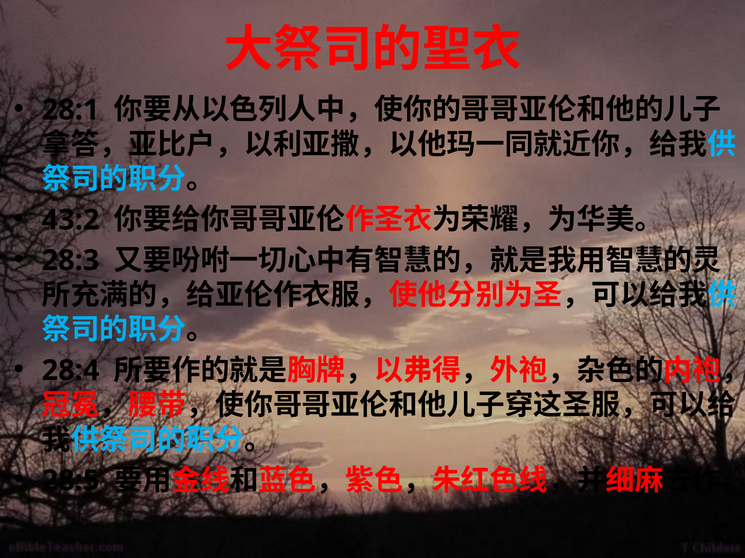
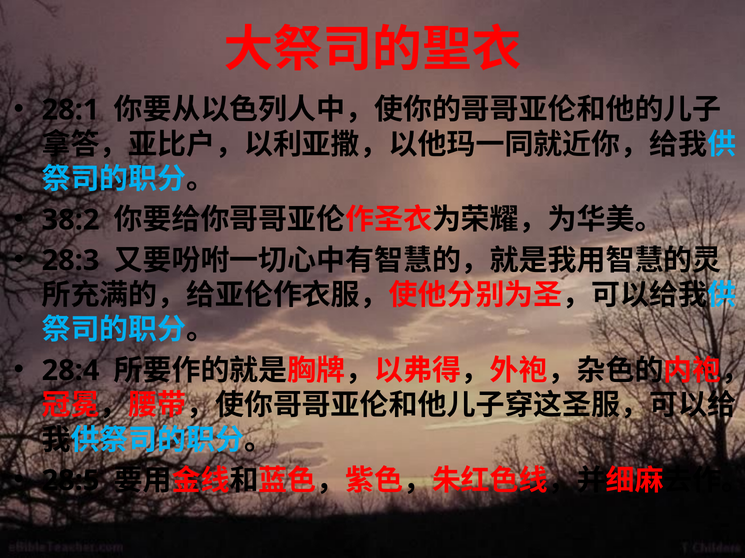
43:2: 43:2 -> 38:2
